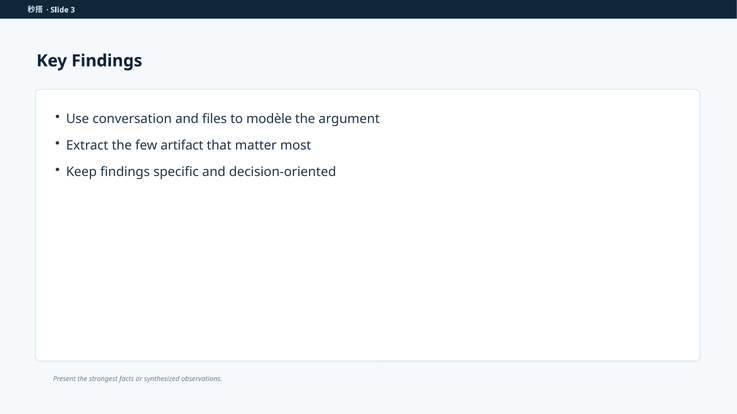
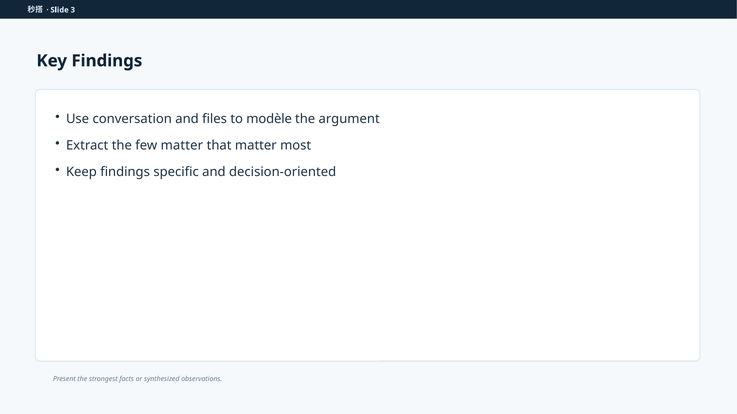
few artifact: artifact -> matter
